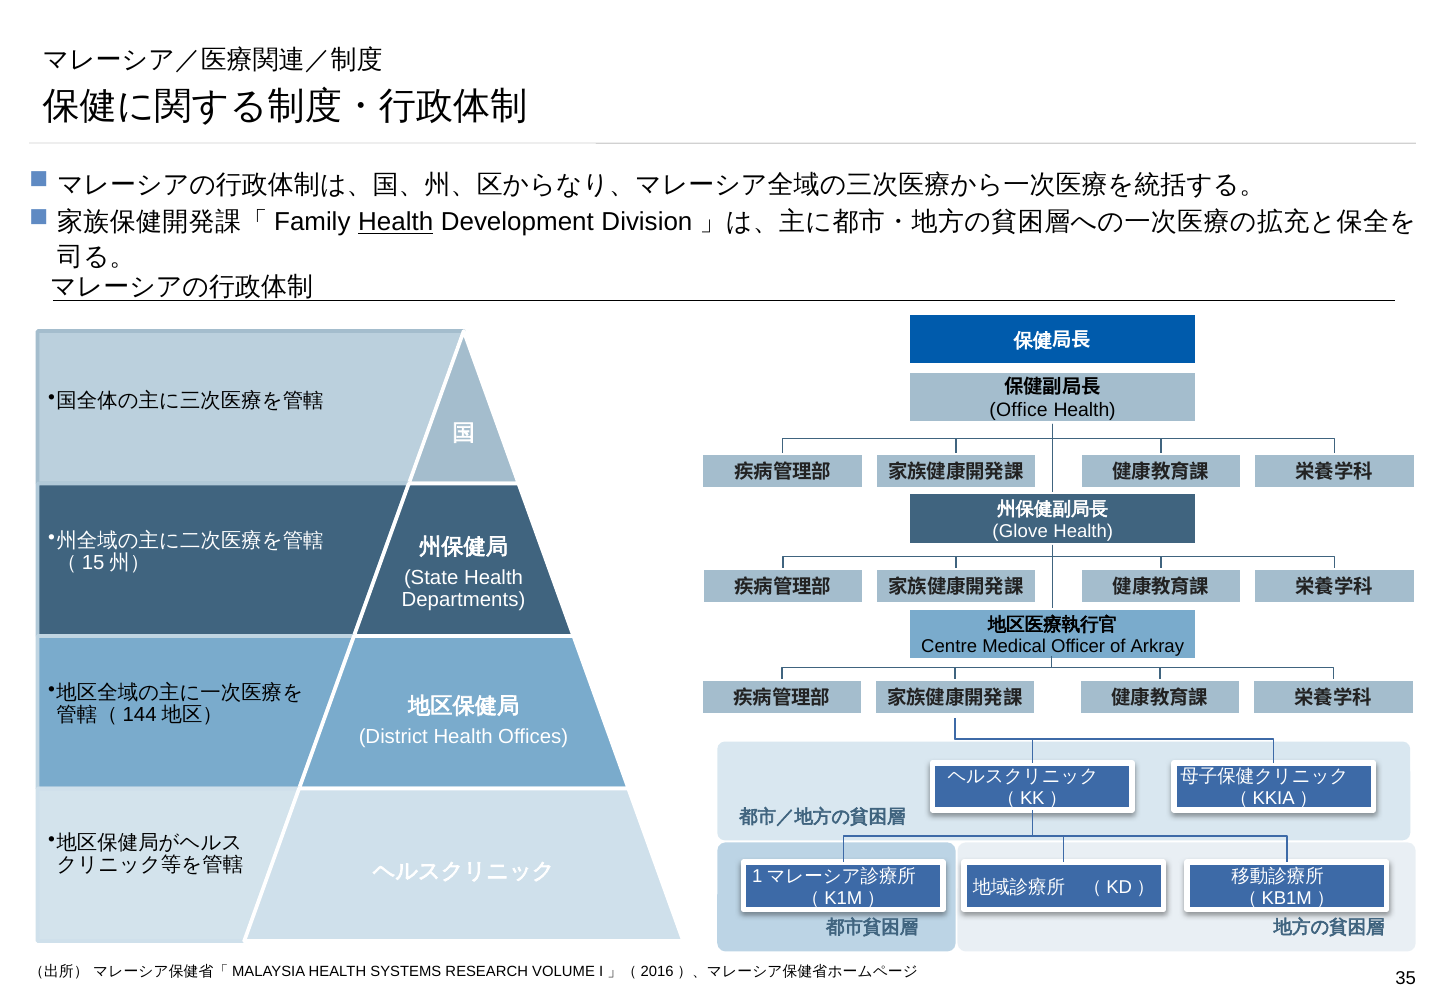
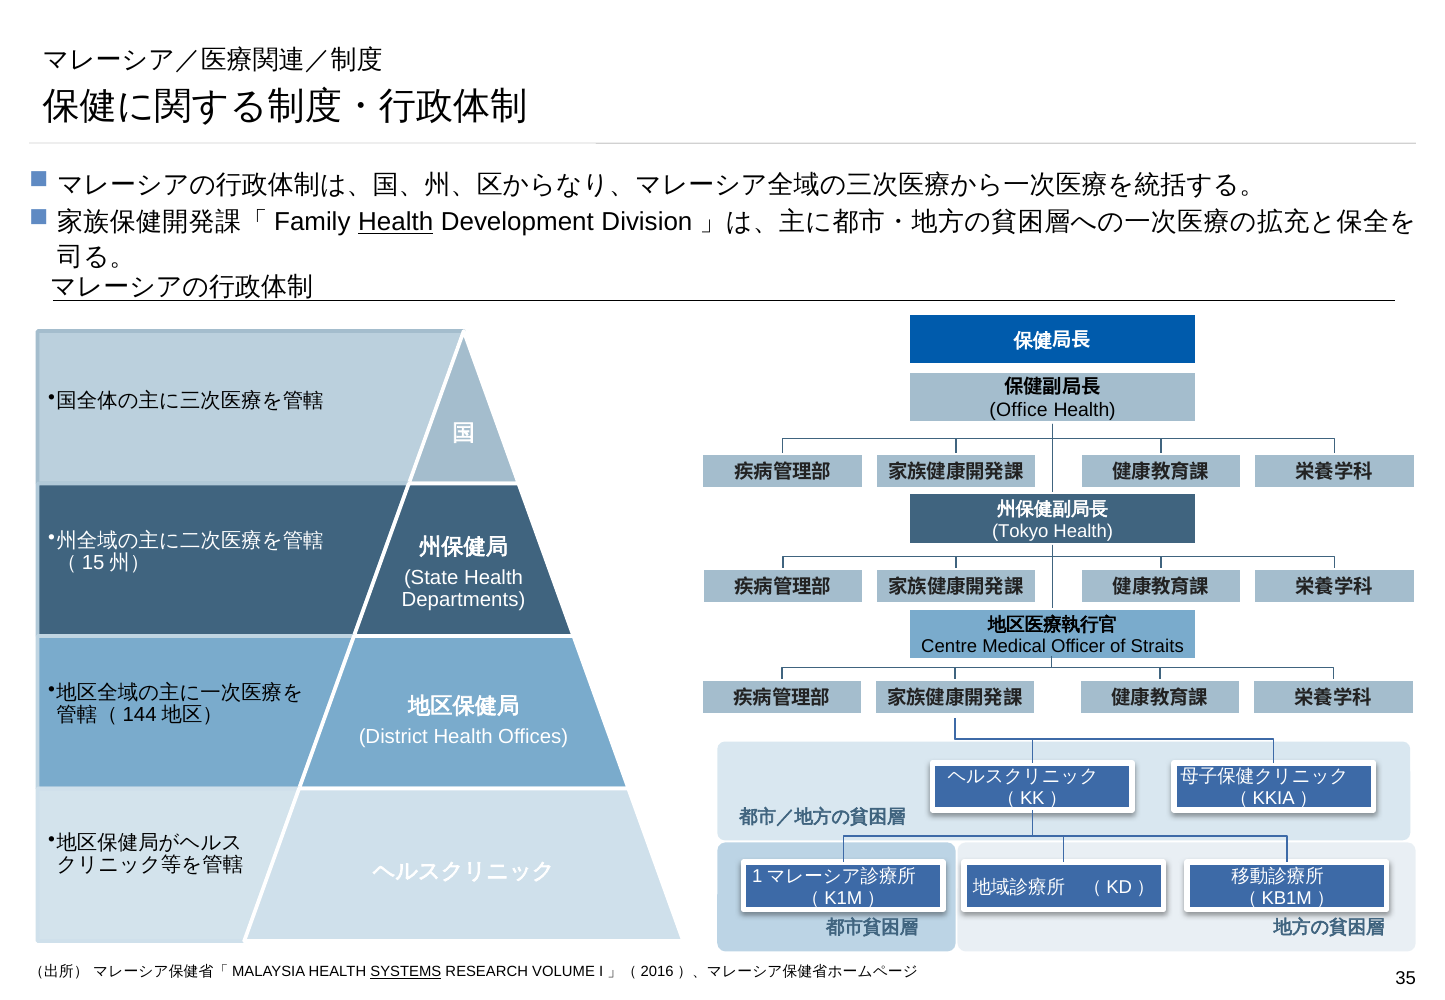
Glove: Glove -> Tokyo
Arkray: Arkray -> Straits
SYSTEMS underline: none -> present
